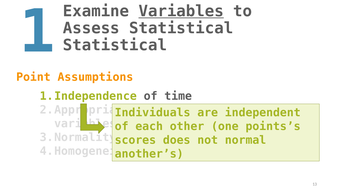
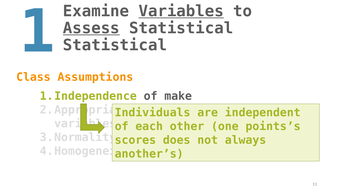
Assess underline: none -> present
Point: Point -> Class
time: time -> make
normal: normal -> always
